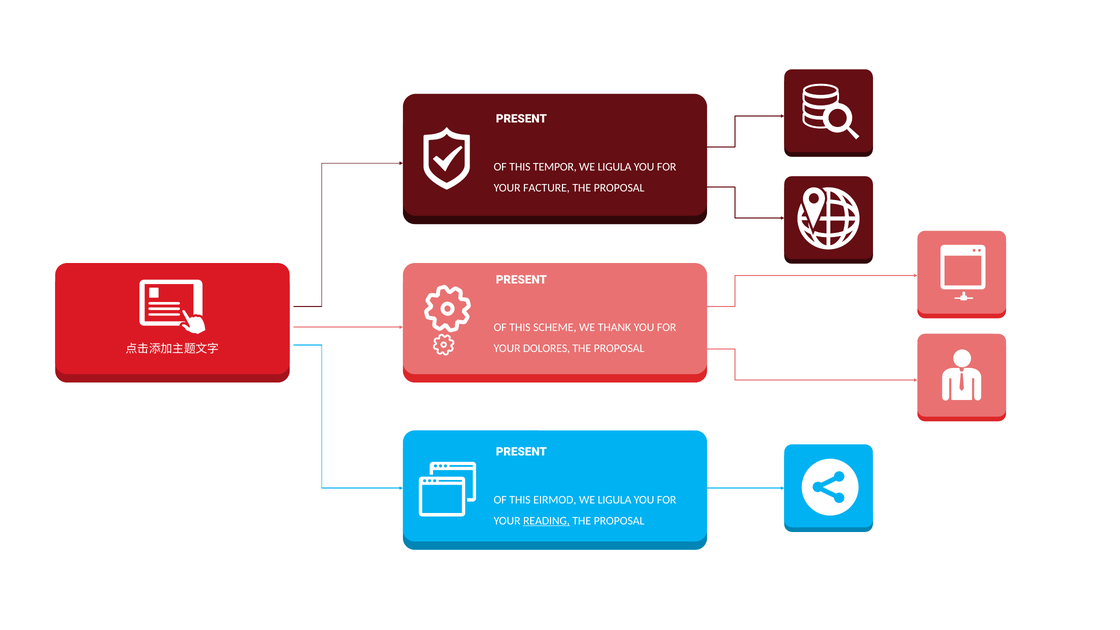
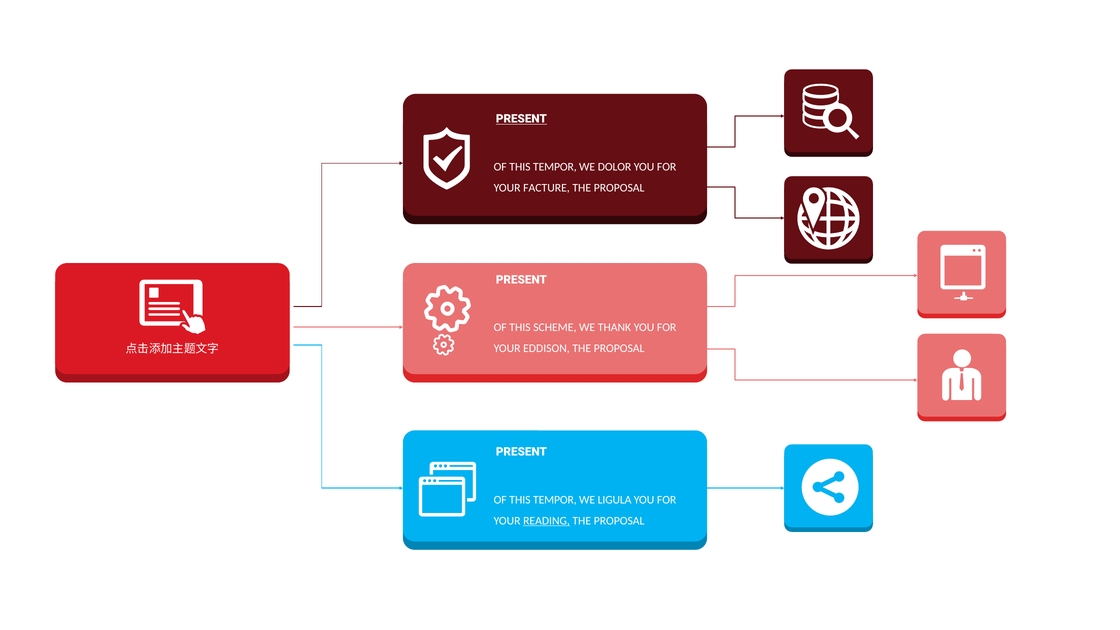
PRESENT at (521, 119) underline: none -> present
LIGULA at (615, 167): LIGULA -> DOLOR
DOLORES: DOLORES -> EDDISON
EIRMOD at (555, 500): EIRMOD -> TEMPOR
